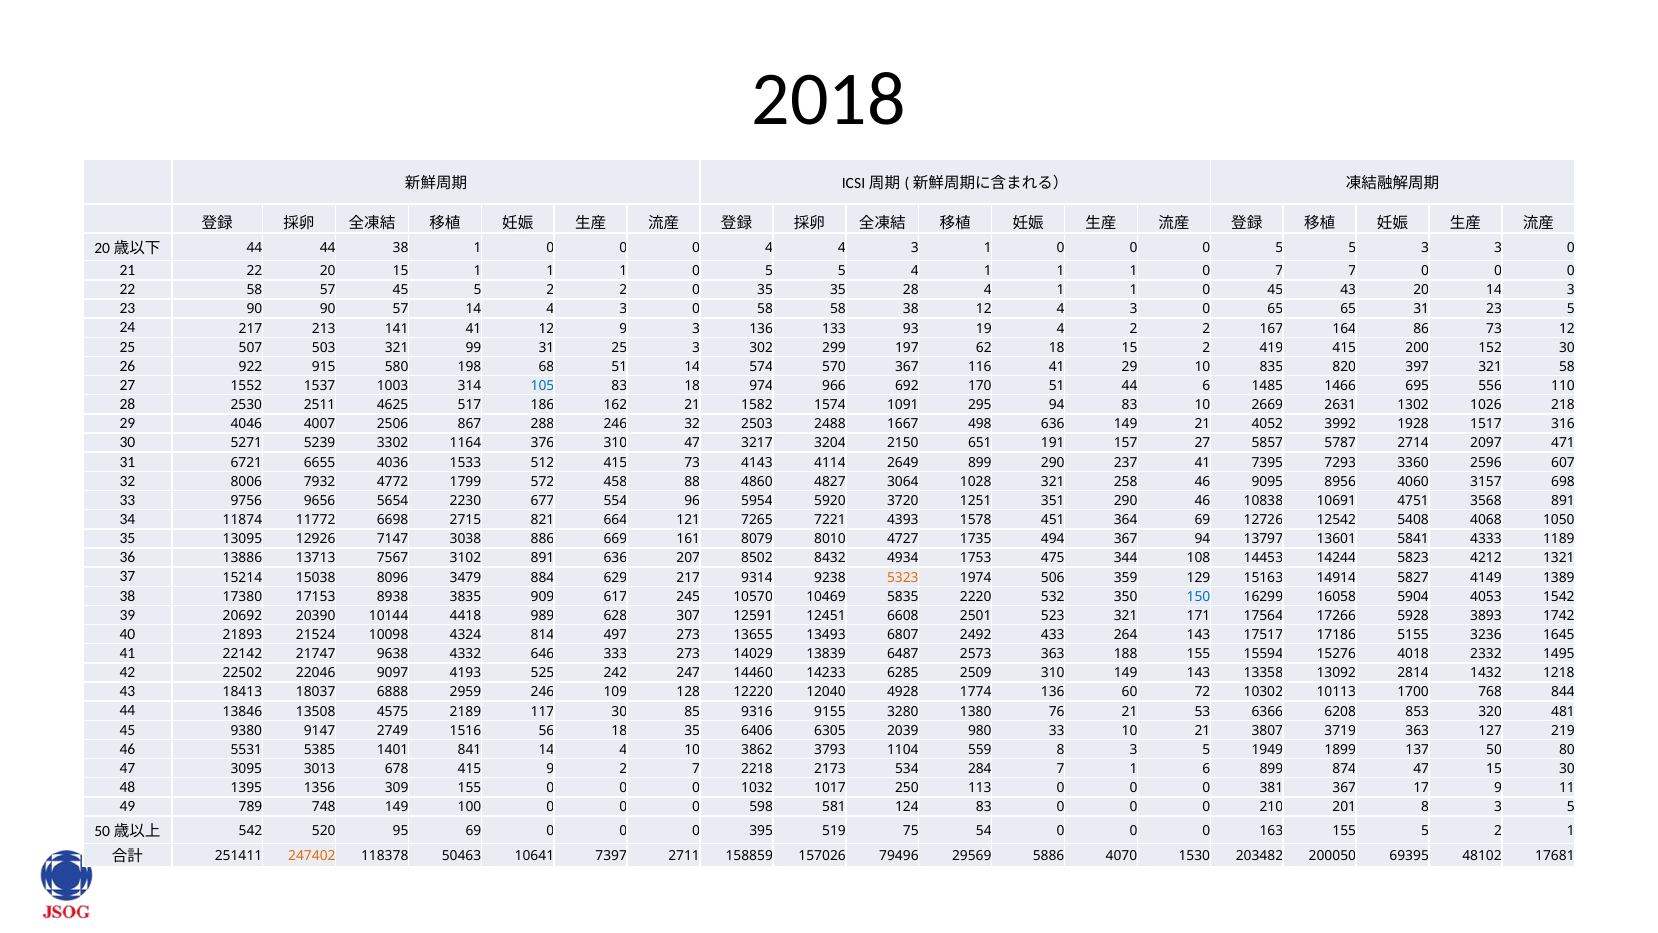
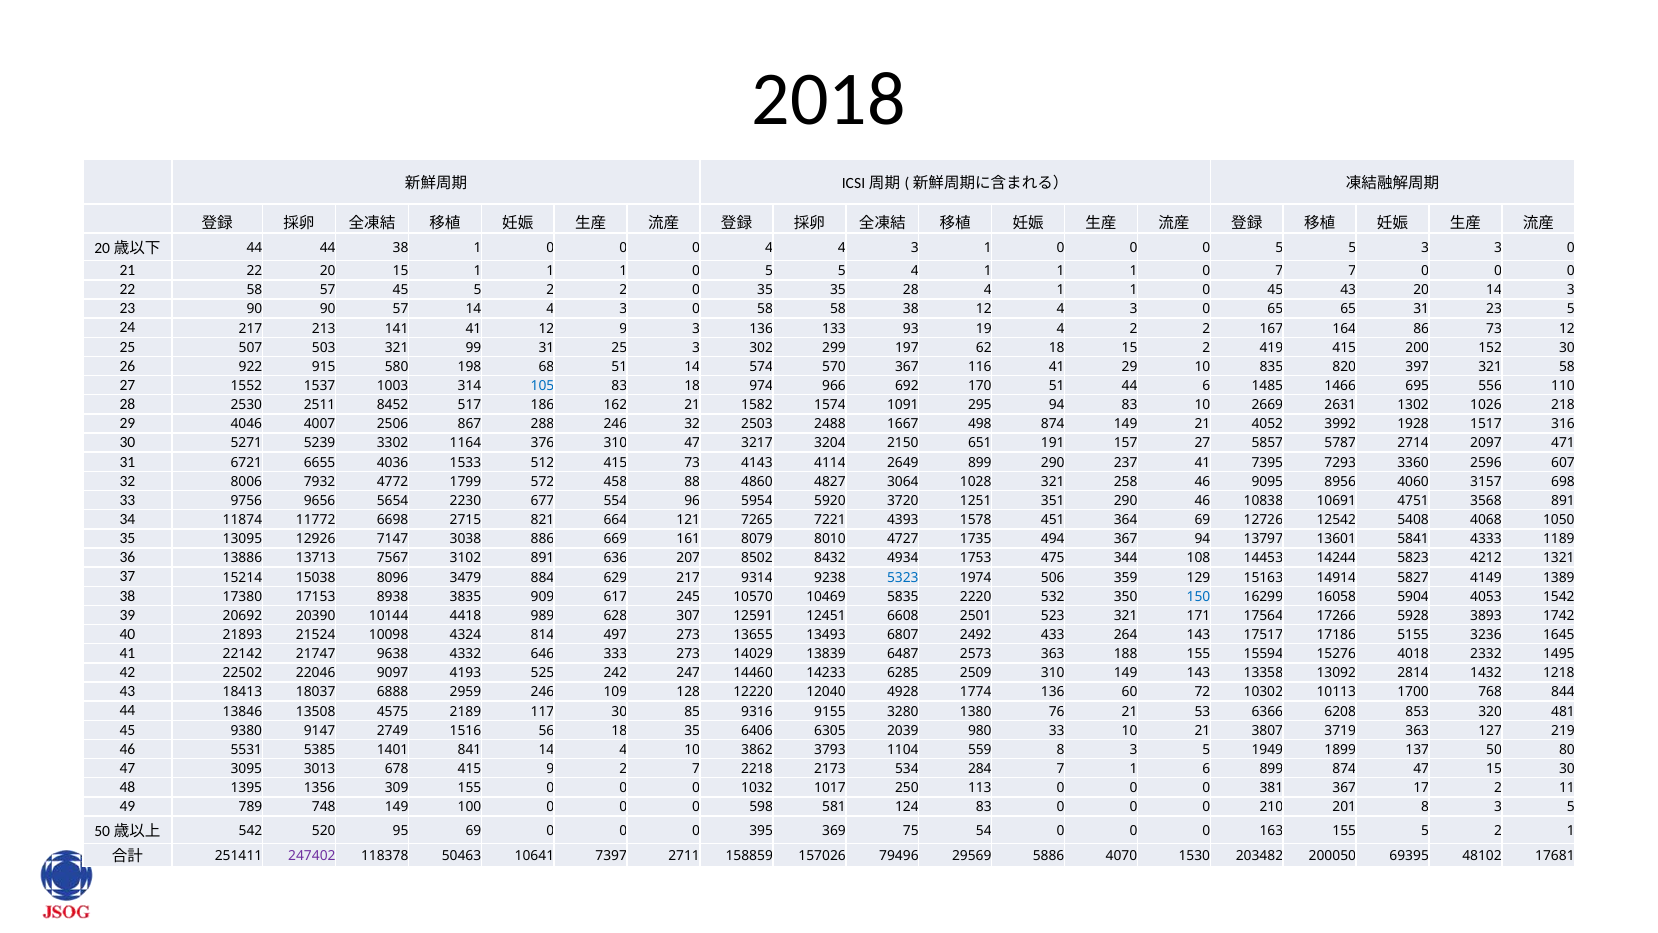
4625: 4625 -> 8452
498 636: 636 -> 874
5323 colour: orange -> blue
17 9: 9 -> 2
519: 519 -> 369
247402 colour: orange -> purple
